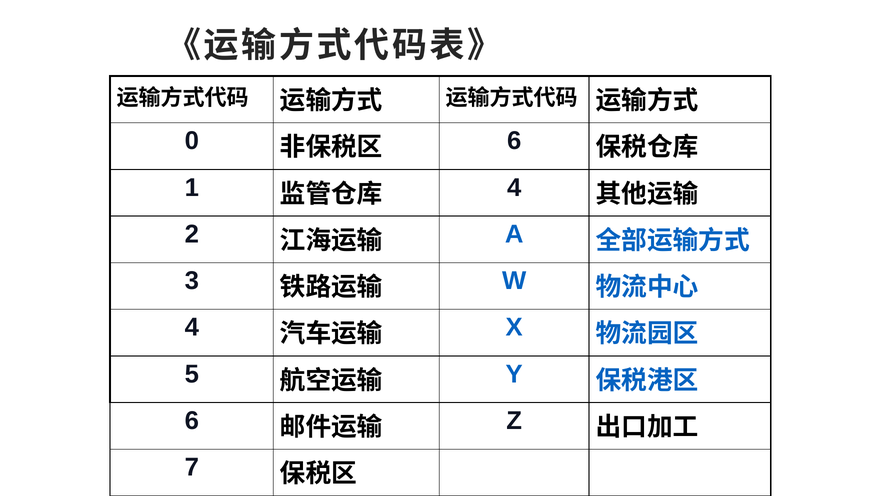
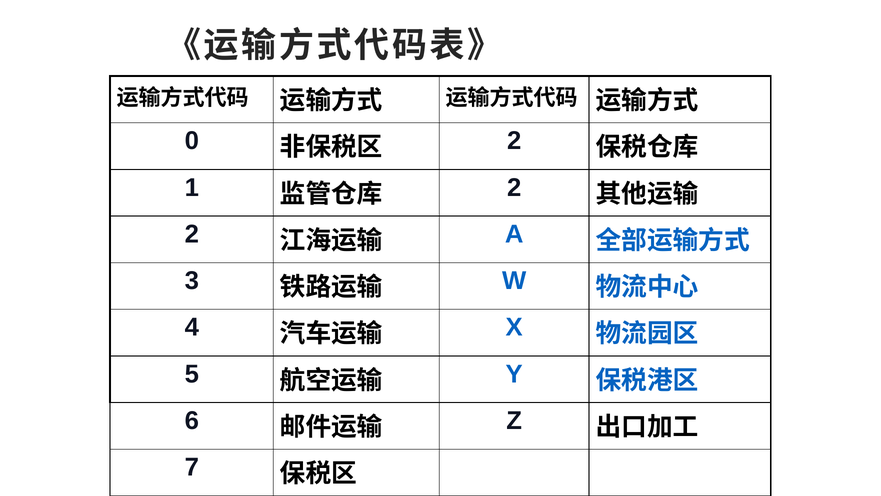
6 at (514, 141): 6 -> 2
4 at (514, 187): 4 -> 2
